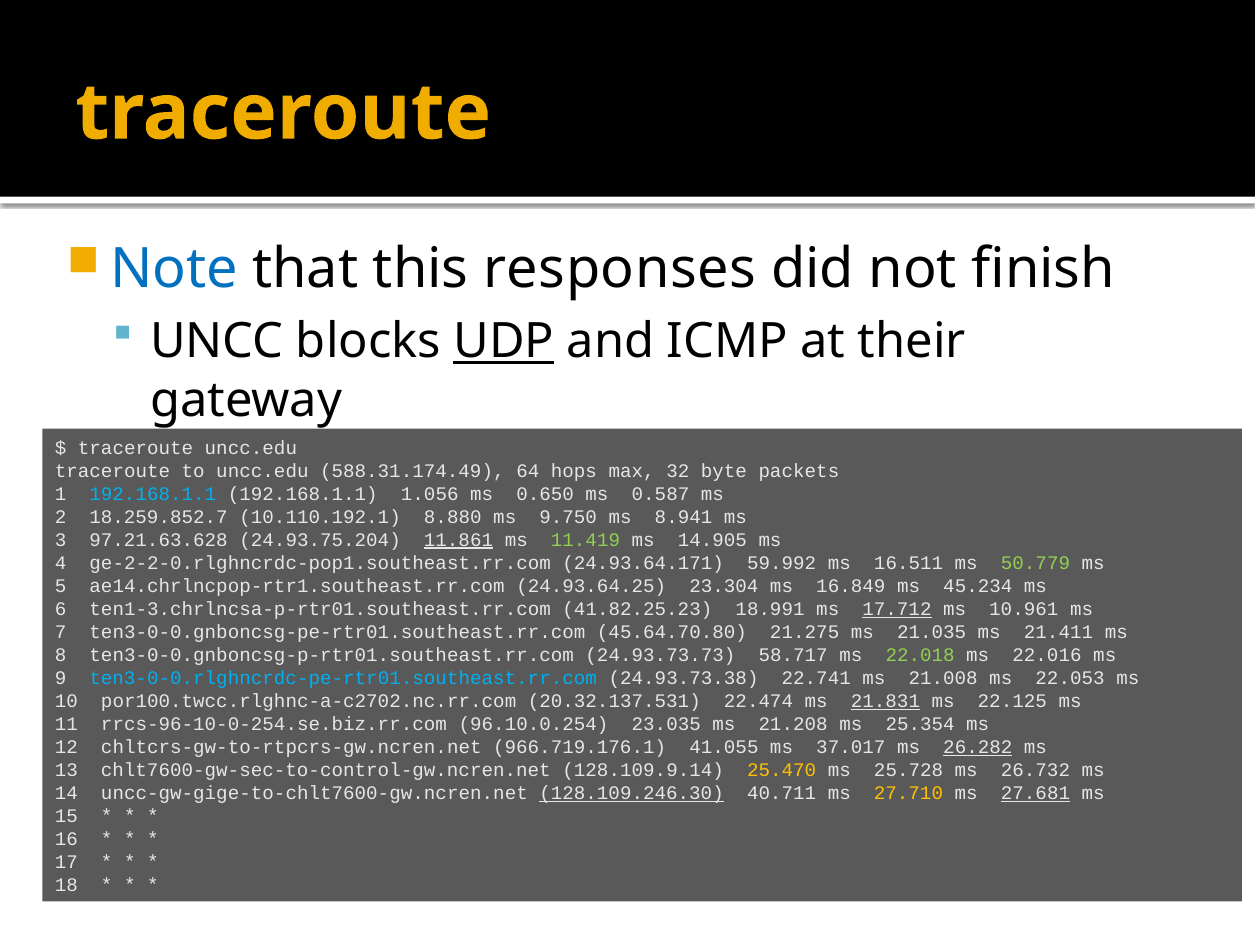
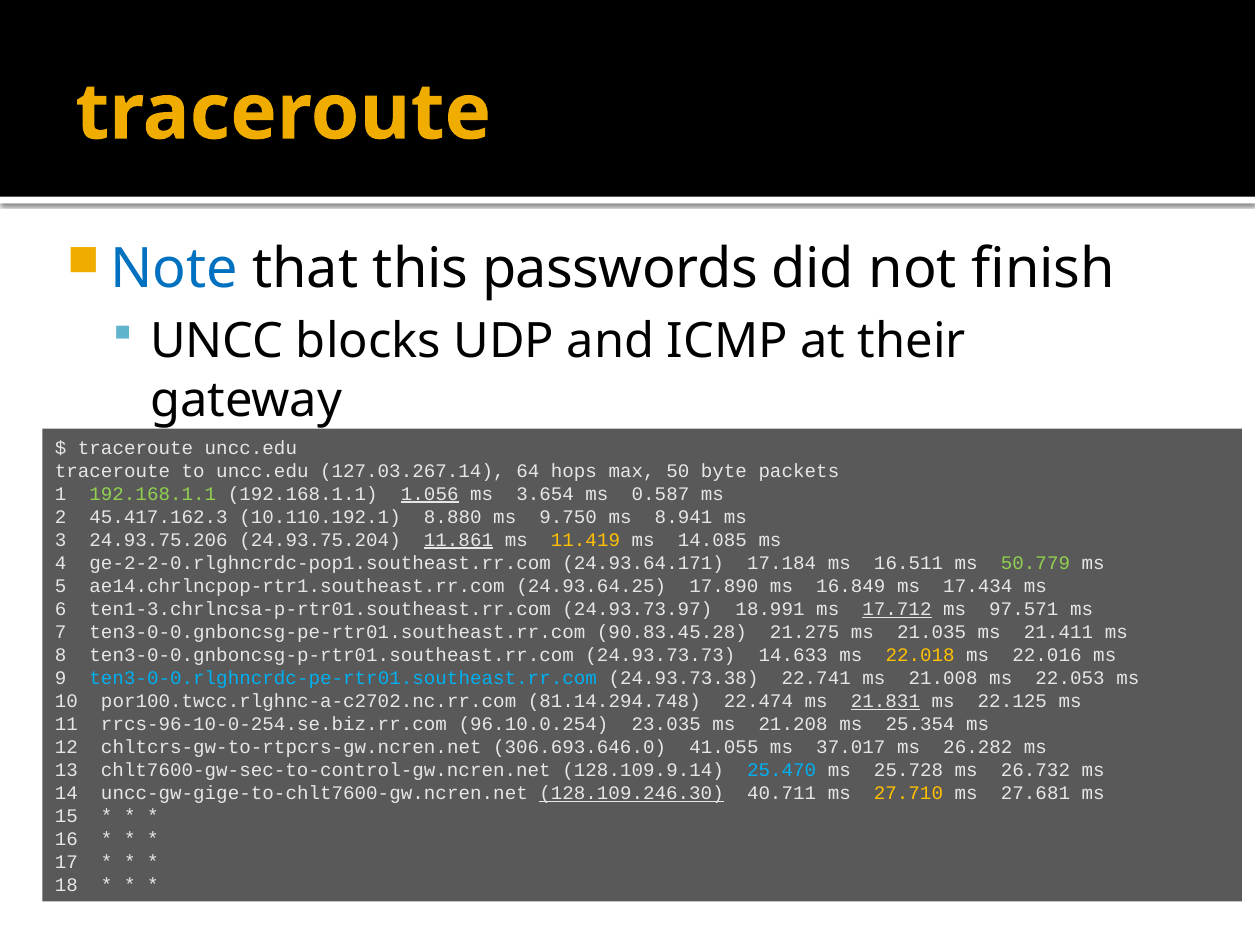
responses: responses -> passwords
UDP underline: present -> none
588.31.174.49: 588.31.174.49 -> 127.03.267.14
32: 32 -> 50
192.168.1.1 at (153, 494) colour: light blue -> light green
1.056 underline: none -> present
0.650: 0.650 -> 3.654
18.259.852.7: 18.259.852.7 -> 45.417.162.3
97.21.63.628: 97.21.63.628 -> 24.93.75.206
11.419 colour: light green -> yellow
14.905: 14.905 -> 14.085
59.992: 59.992 -> 17.184
23.304: 23.304 -> 17.890
45.234: 45.234 -> 17.434
41.82.25.23: 41.82.25.23 -> 24.93.73.97
10.961: 10.961 -> 97.571
45.64.70.80: 45.64.70.80 -> 90.83.45.28
58.717: 58.717 -> 14.633
22.018 colour: light green -> yellow
20.32.137.531: 20.32.137.531 -> 81.14.294.748
966.719.176.1: 966.719.176.1 -> 306.693.646.0
26.282 underline: present -> none
25.470 colour: yellow -> light blue
27.681 underline: present -> none
